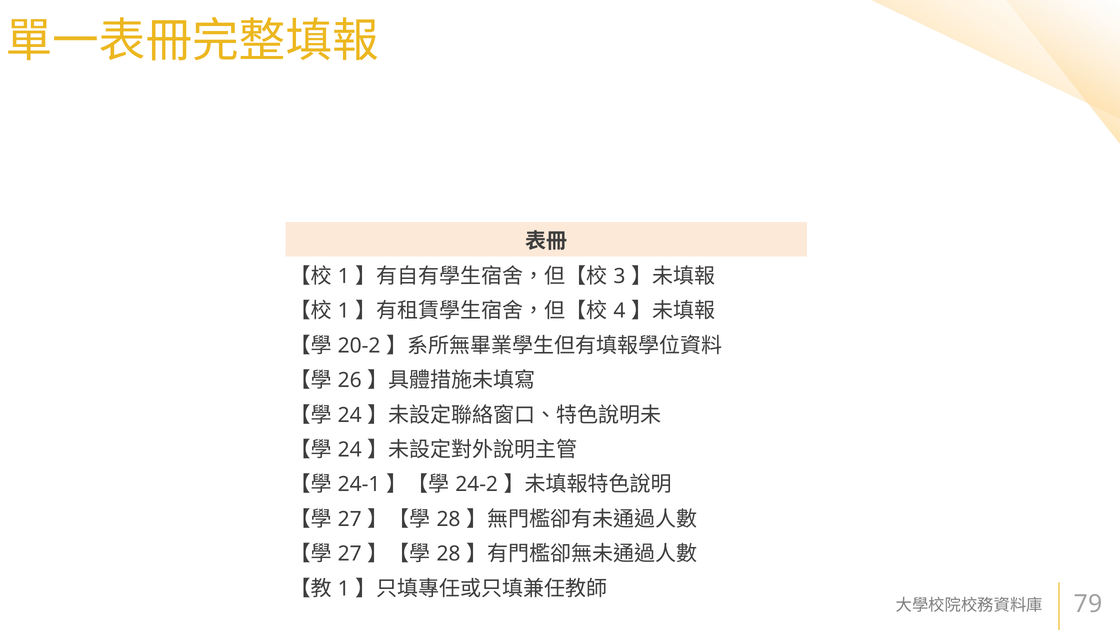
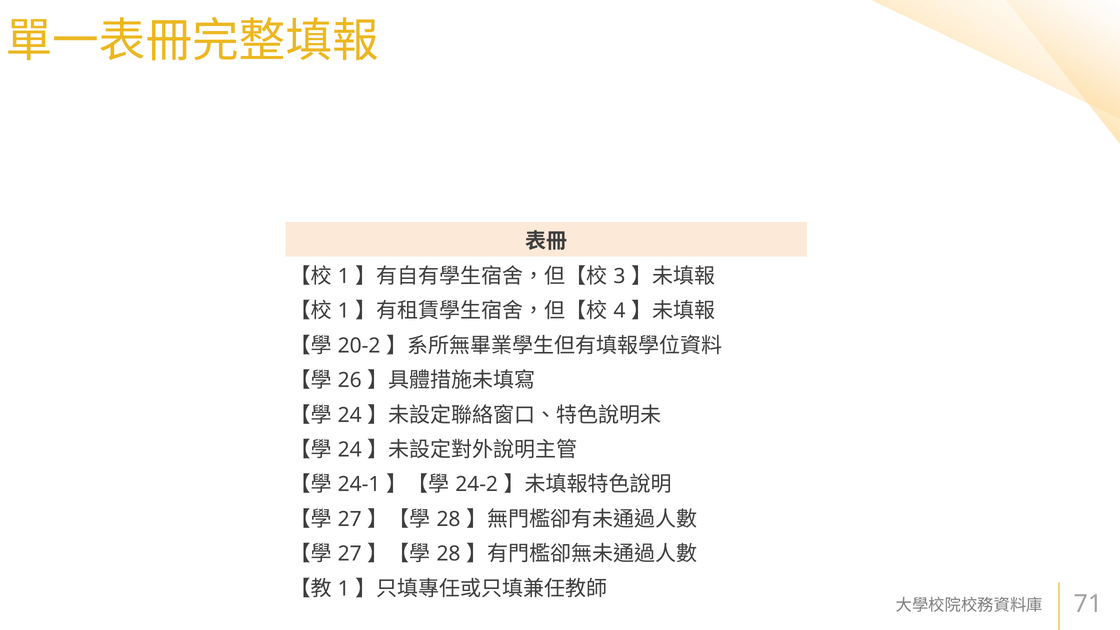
79: 79 -> 71
